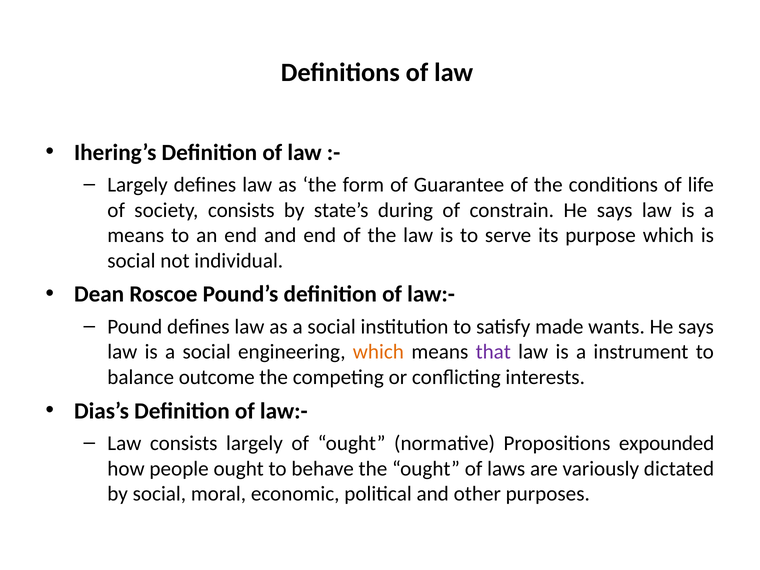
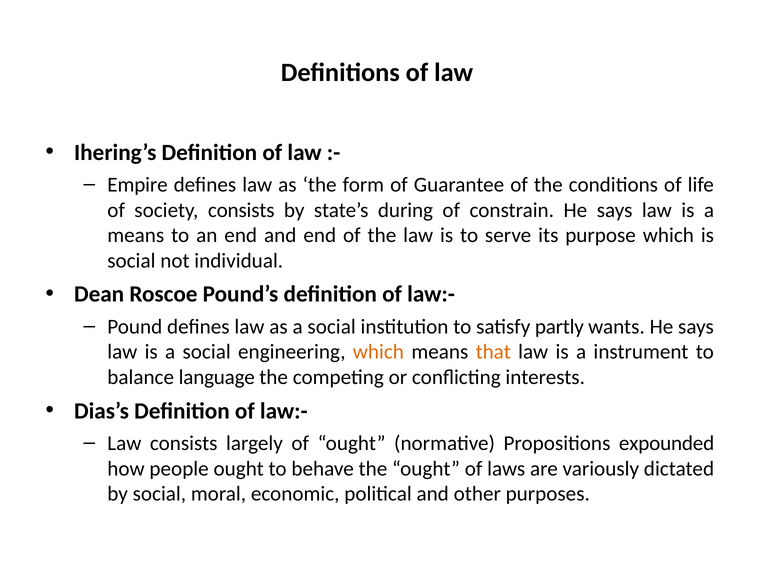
Largely at (138, 185): Largely -> Empire
made: made -> partly
that colour: purple -> orange
outcome: outcome -> language
